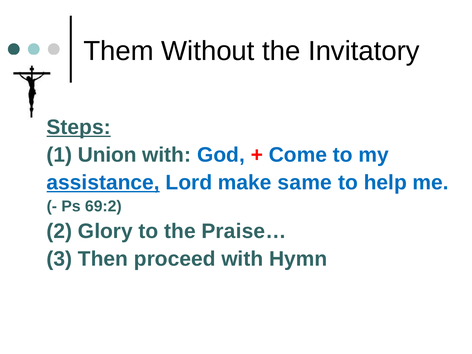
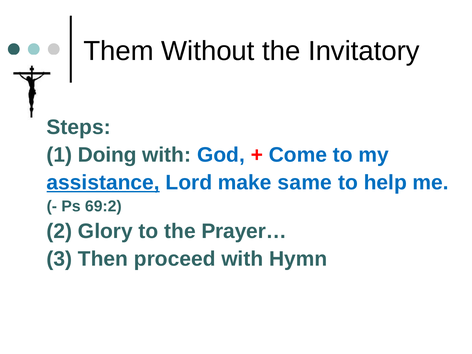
Steps underline: present -> none
Union: Union -> Doing
Praise…: Praise… -> Prayer…
